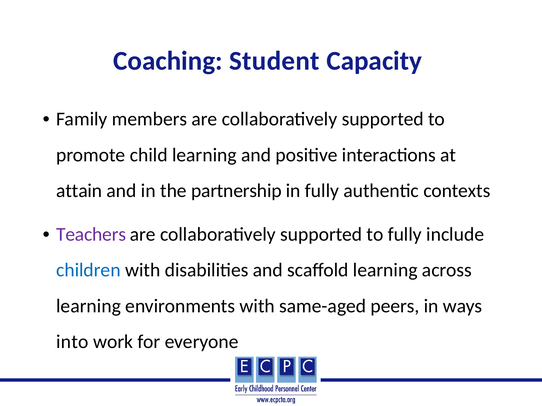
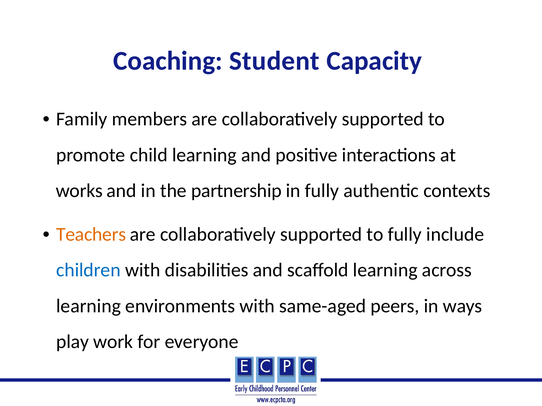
attain: attain -> works
Teachers colour: purple -> orange
into: into -> play
